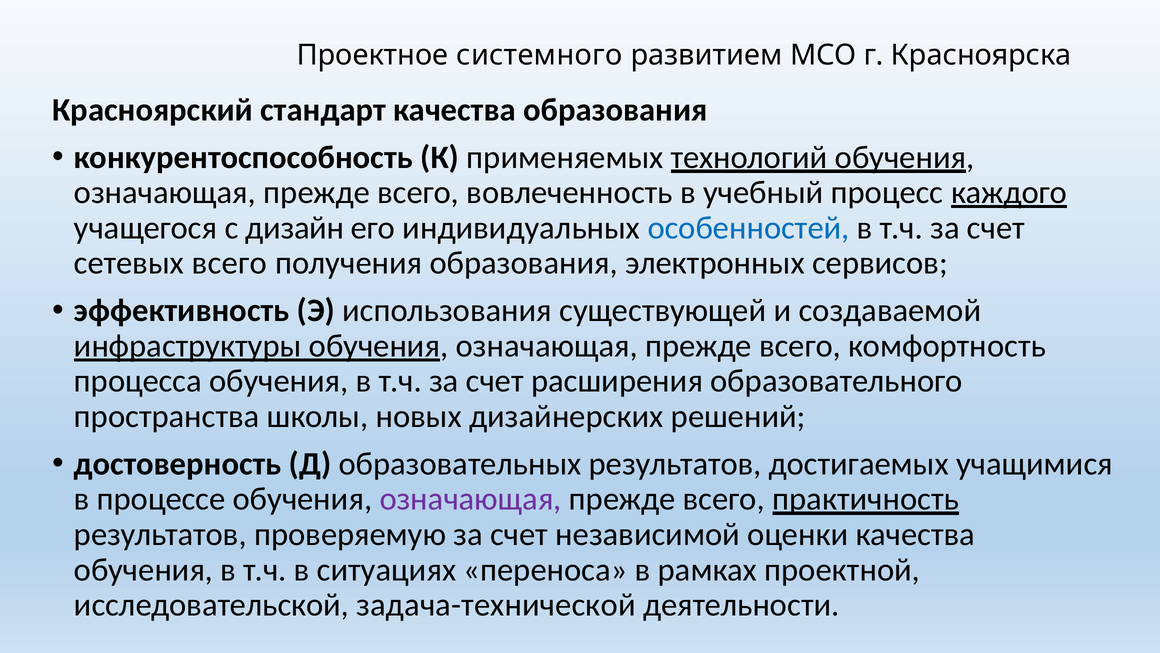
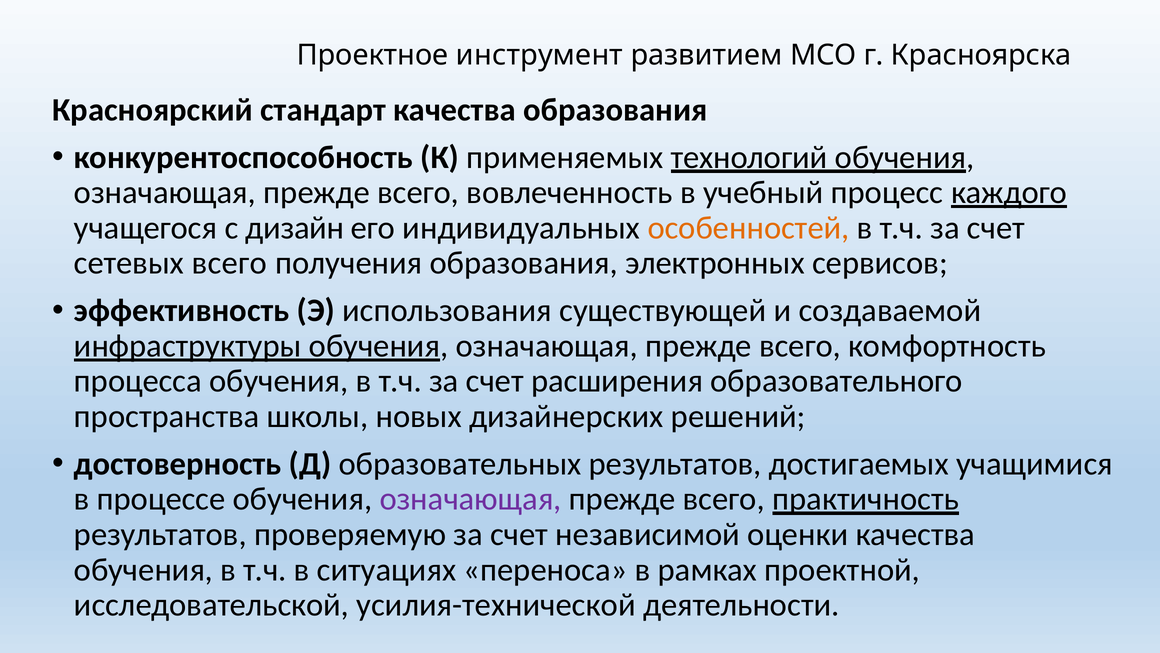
системного: системного -> инструмент
особенностей colour: blue -> orange
задача-технической: задача-технической -> усилия-технической
